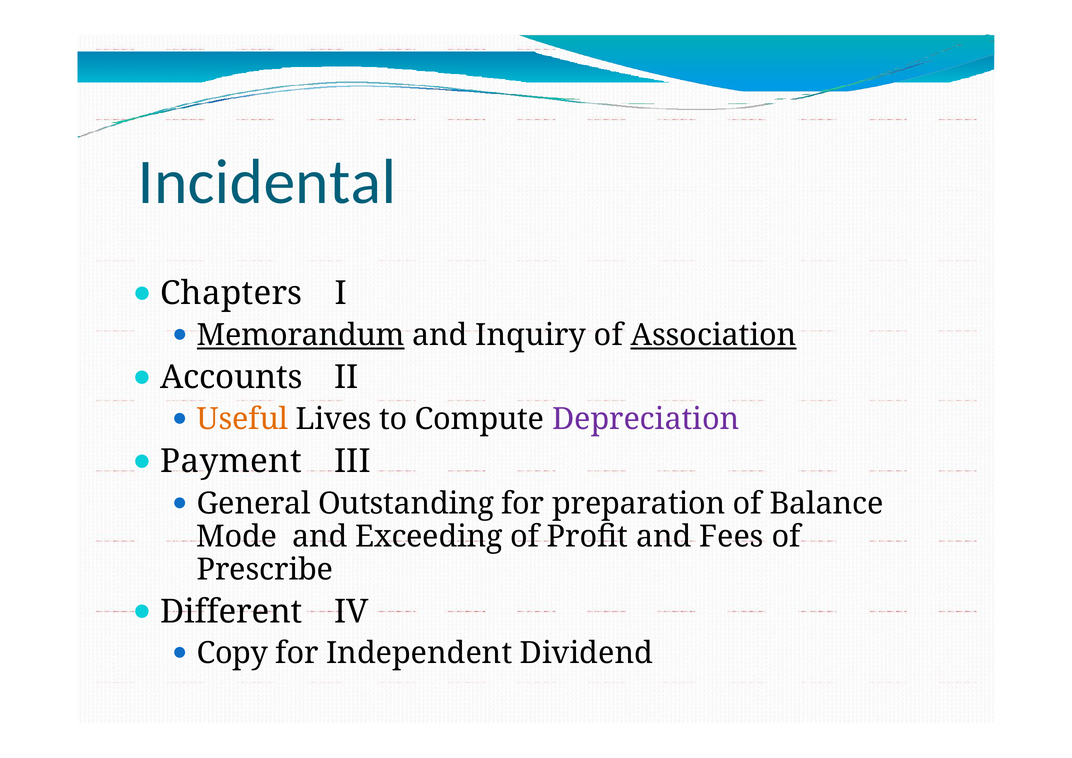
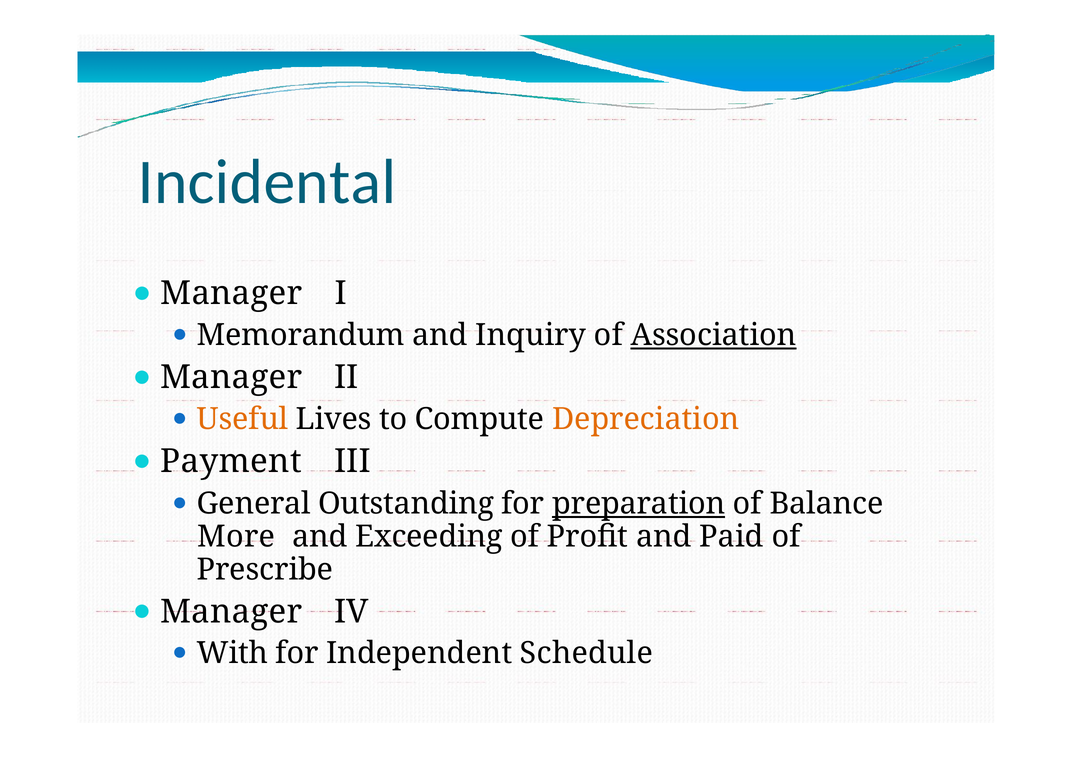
Chapters at (231, 293): Chapters -> Manager
Memorandum underline: present -> none
Accounts at (231, 377): Accounts -> Manager
Depreciation colour: purple -> orange
preparation underline: none -> present
Mode: Mode -> More
Fees: Fees -> Paid
Different at (231, 611): Different -> Manager
Copy: Copy -> With
Dividend: Dividend -> Schedule
